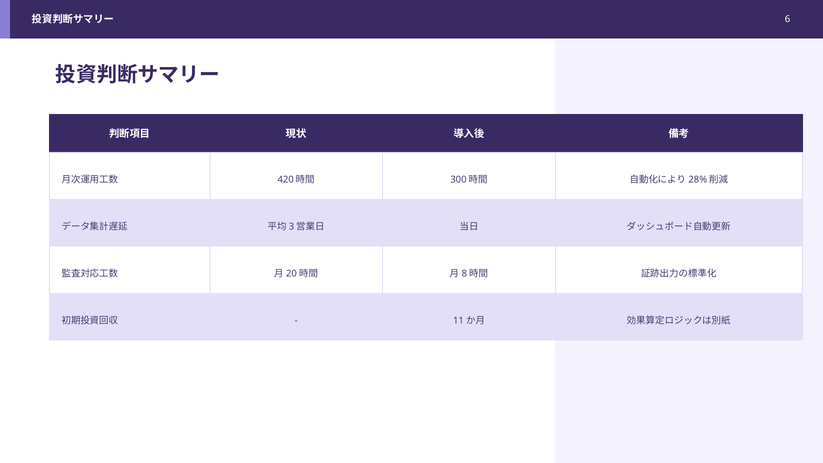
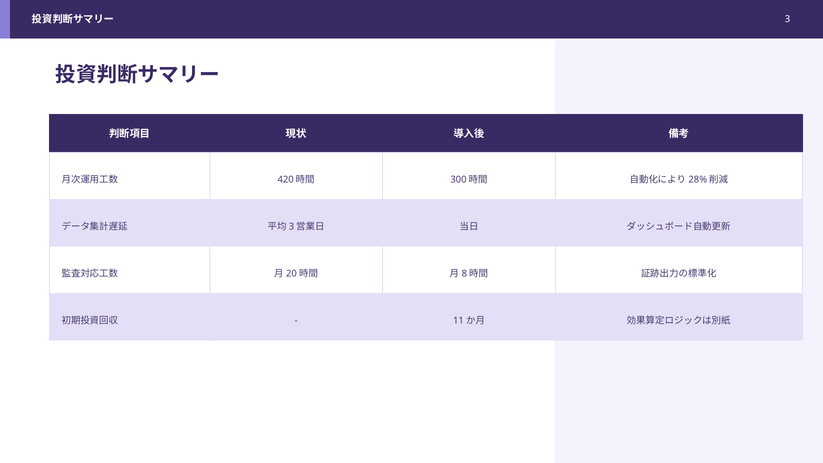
6: 6 -> 3
